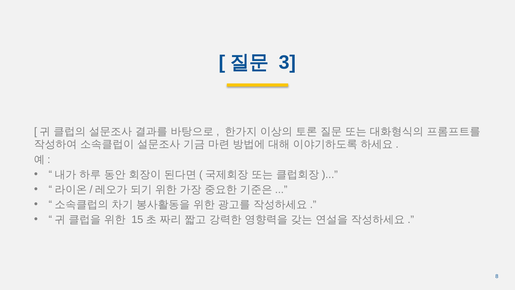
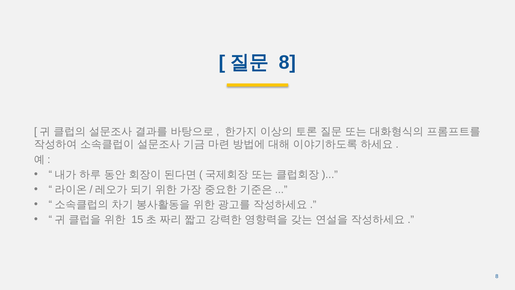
3 at (287, 62): 3 -> 8
